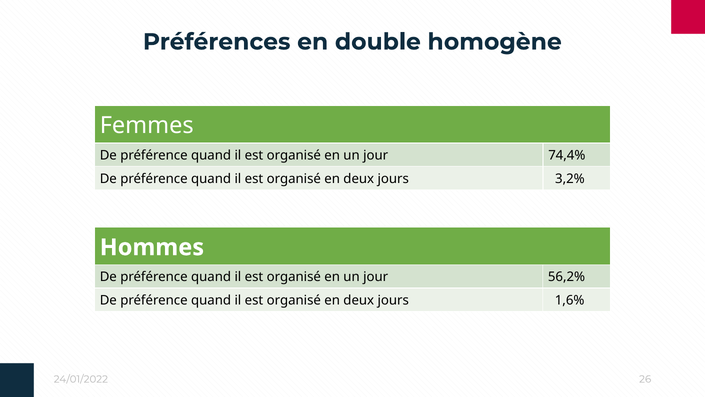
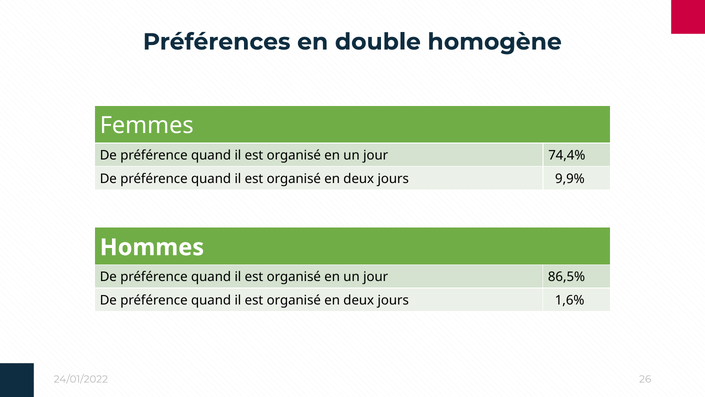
3,2%: 3,2% -> 9,9%
56,2%: 56,2% -> 86,5%
